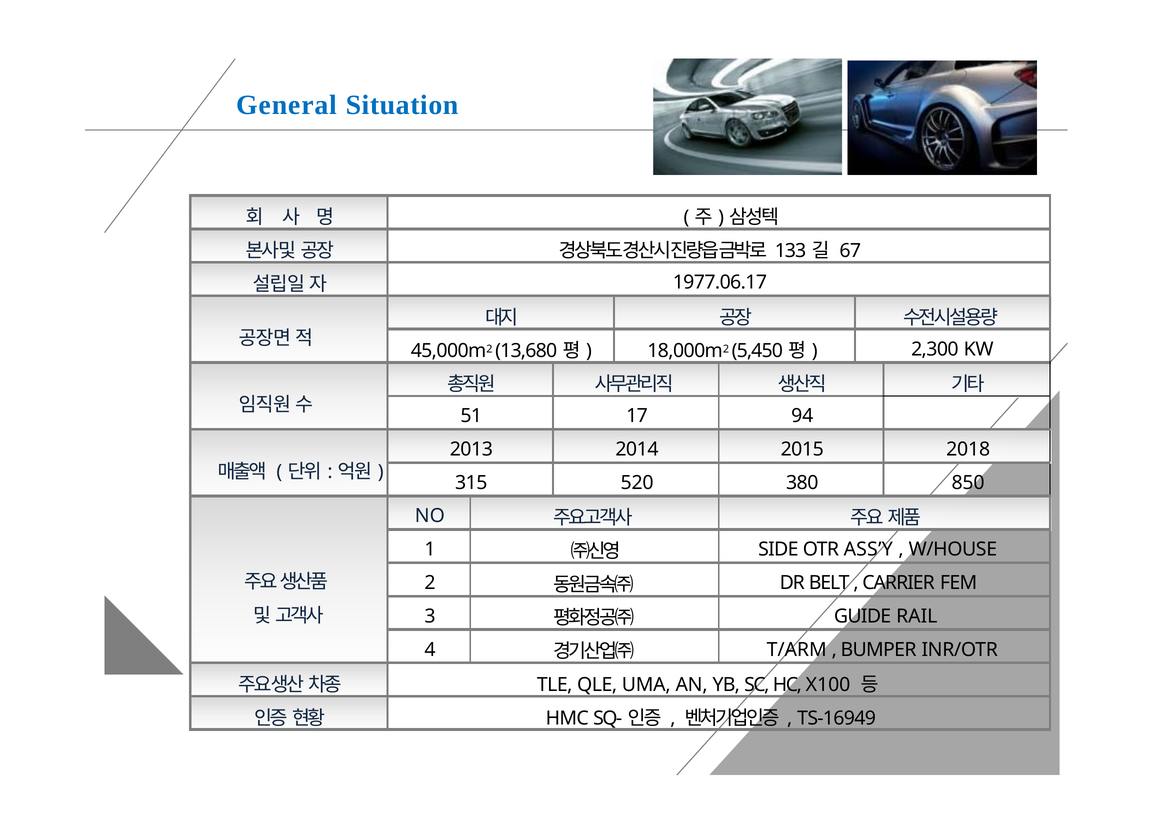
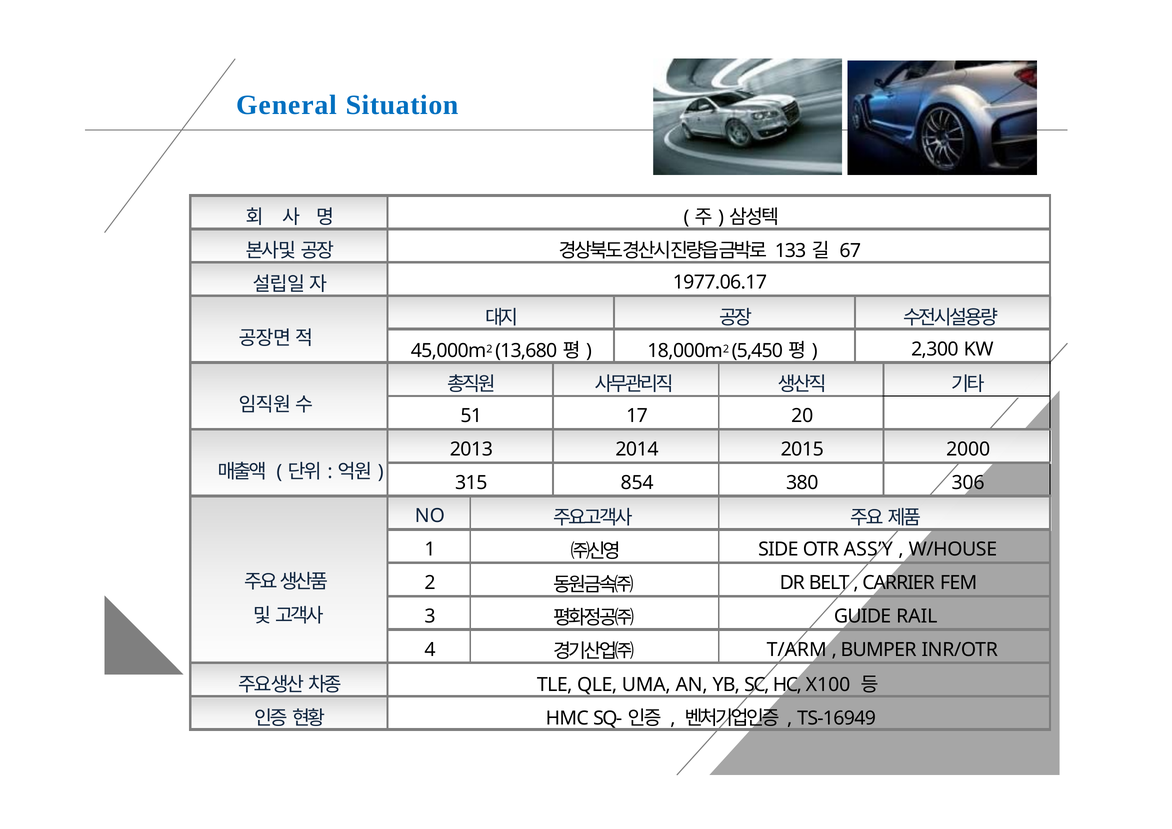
94: 94 -> 20
2018: 2018 -> 2000
520: 520 -> 854
850: 850 -> 306
